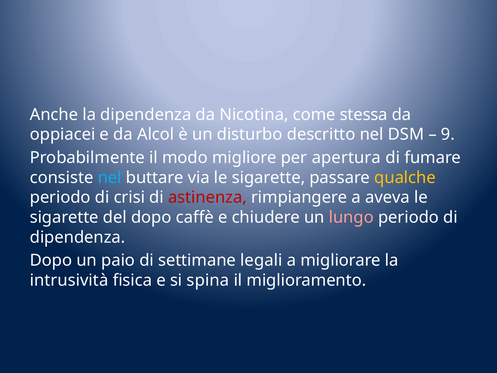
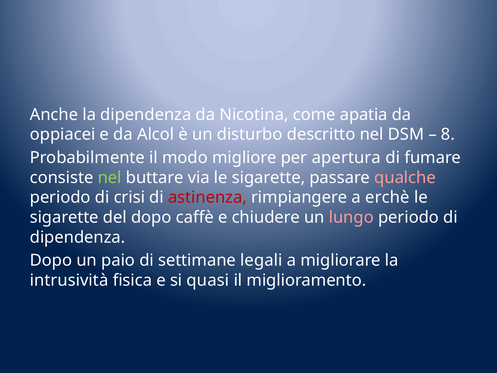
stessa: stessa -> apatia
9: 9 -> 8
nel at (110, 177) colour: light blue -> light green
qualche colour: yellow -> pink
aveva: aveva -> erchè
spina: spina -> quasi
